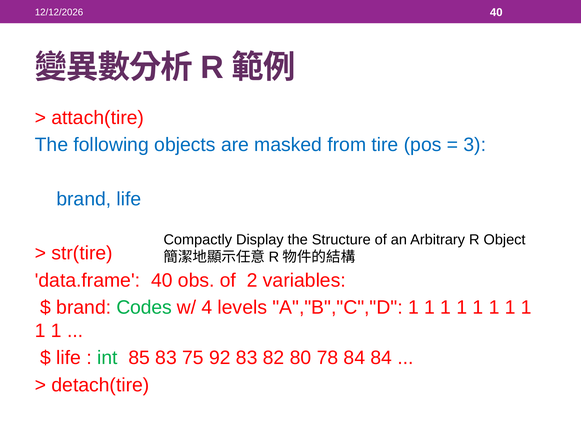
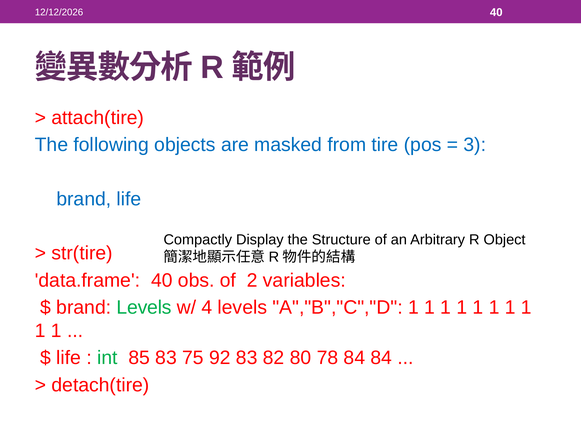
brand Codes: Codes -> Levels
